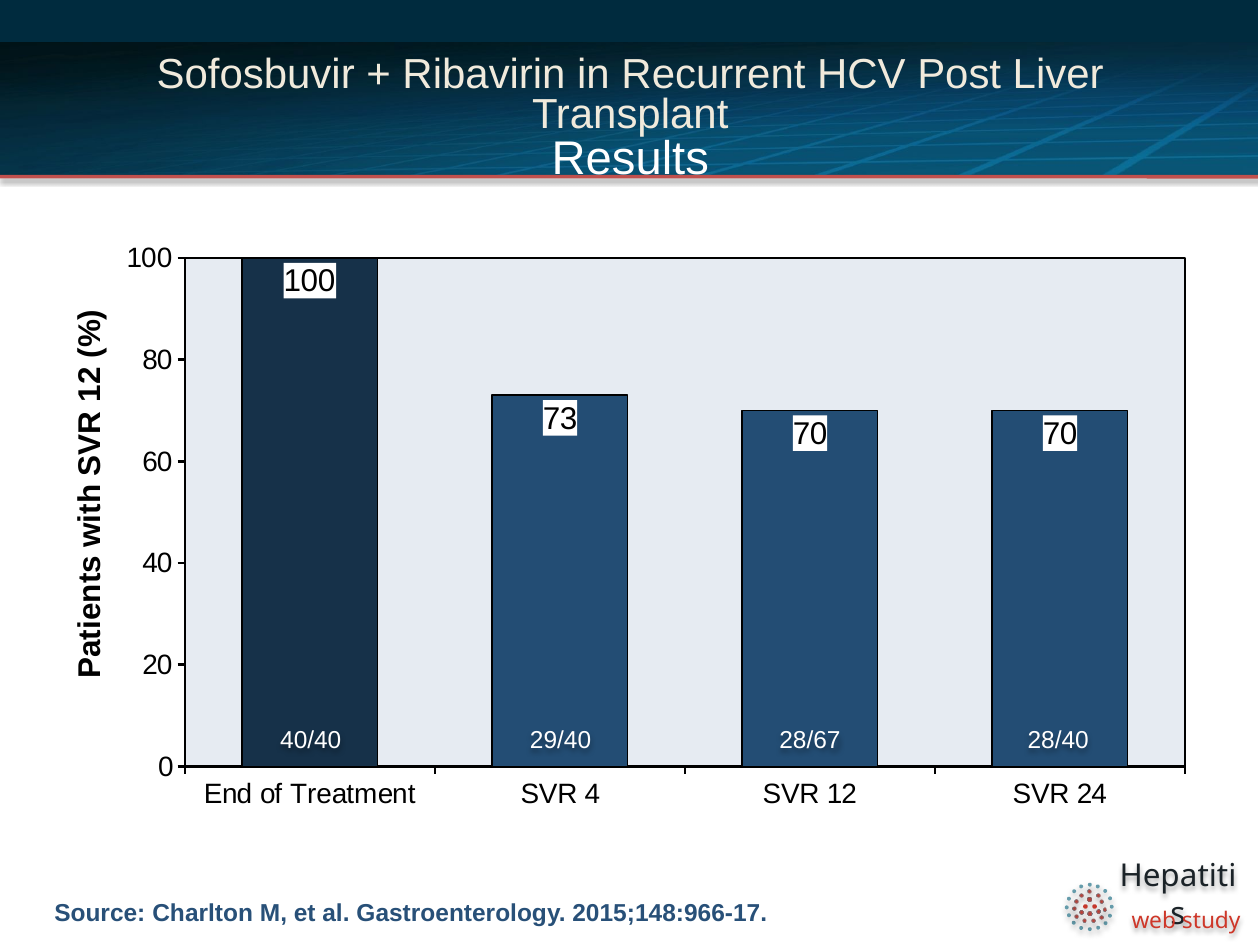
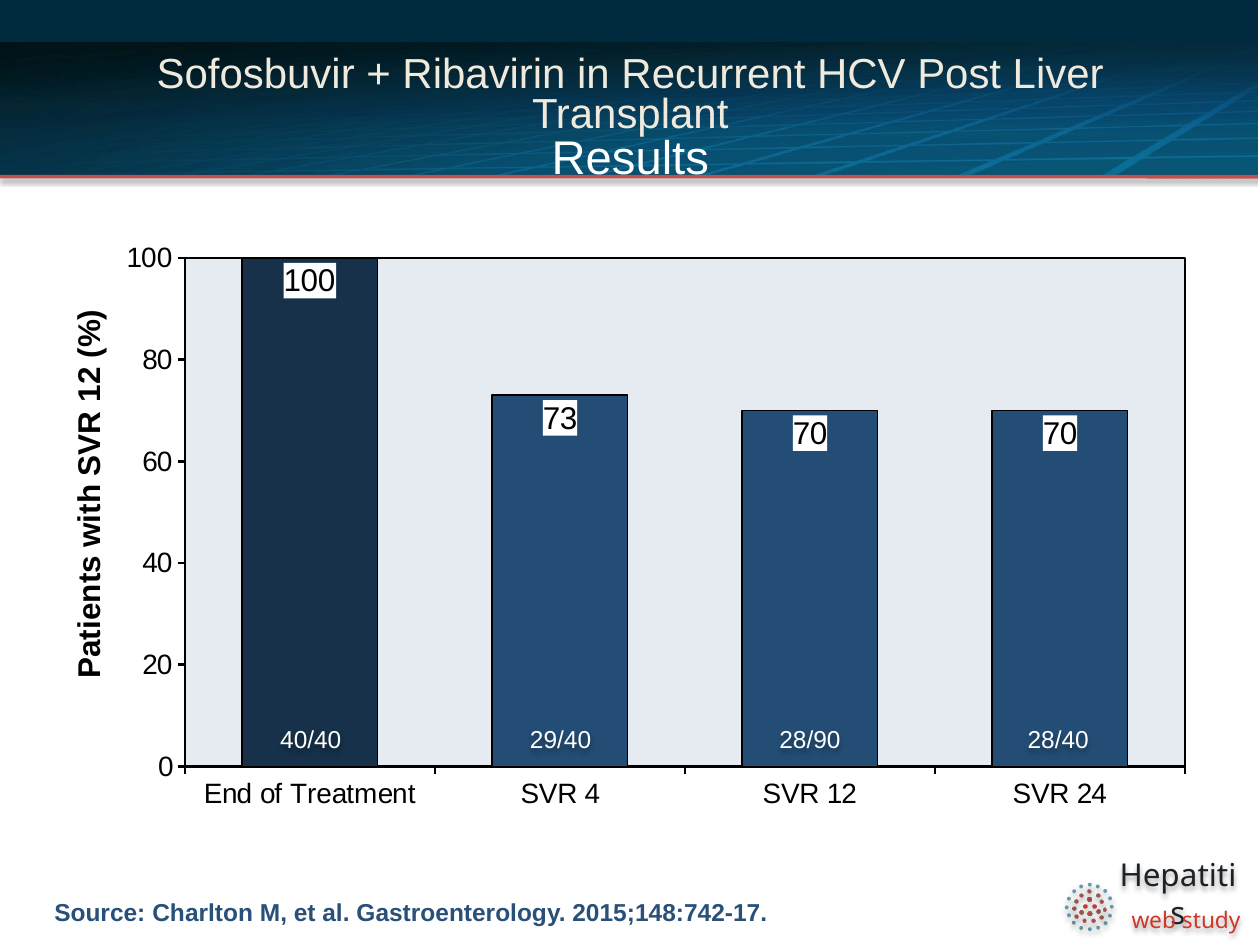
28/67: 28/67 -> 28/90
2015;148:966-17: 2015;148:966-17 -> 2015;148:742-17
